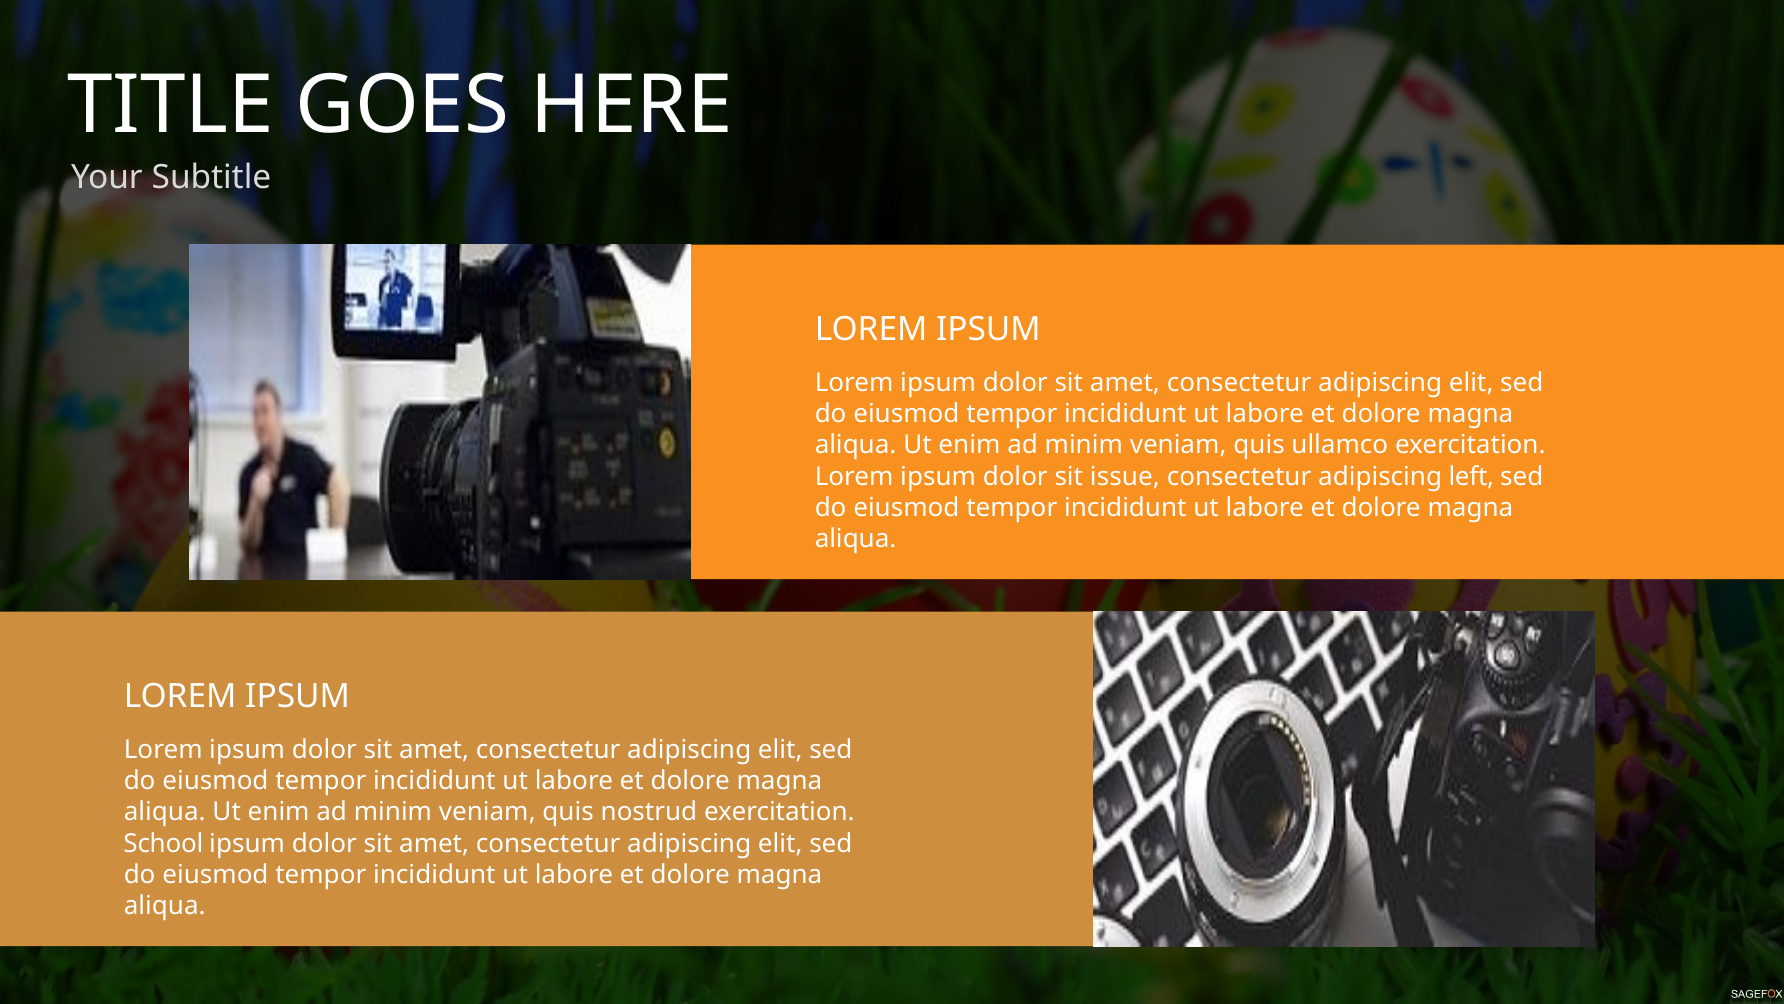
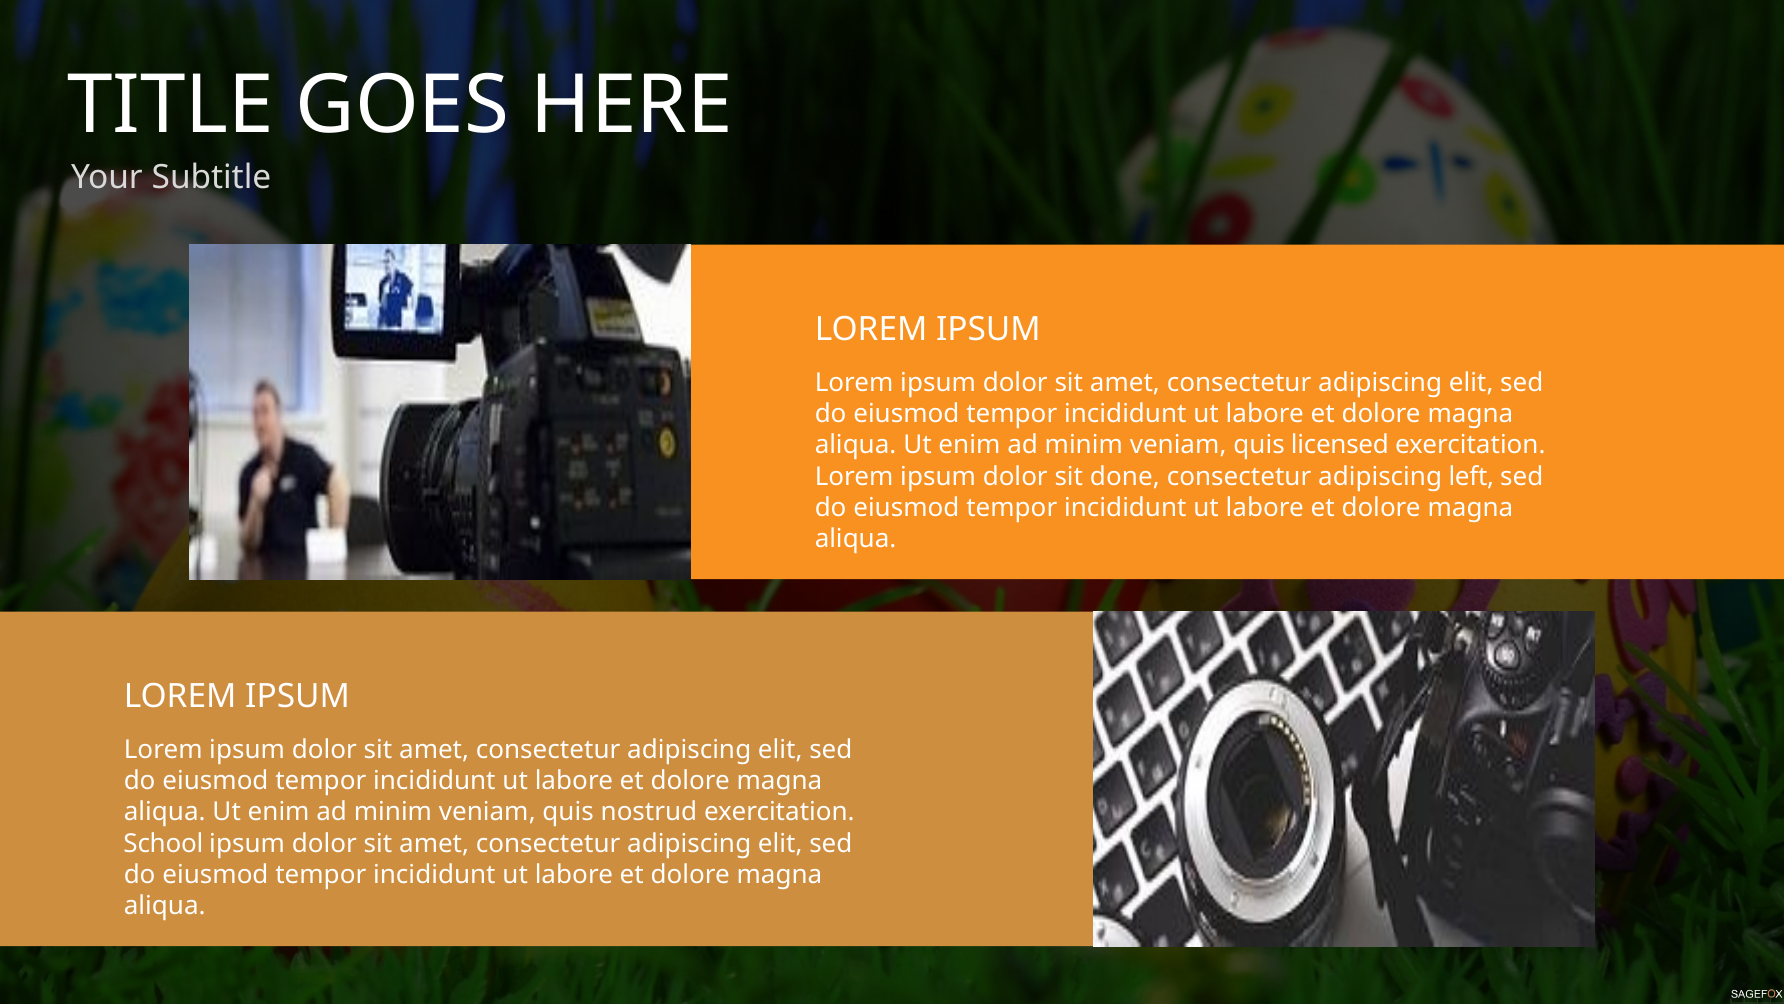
ullamco: ullamco -> licensed
issue: issue -> done
